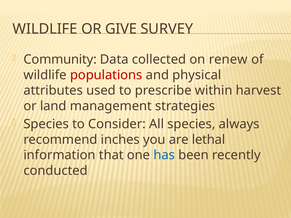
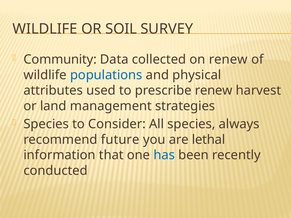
GIVE: GIVE -> SOIL
populations colour: red -> blue
prescribe within: within -> renew
inches: inches -> future
